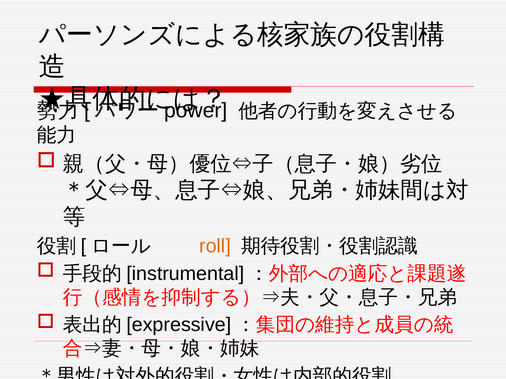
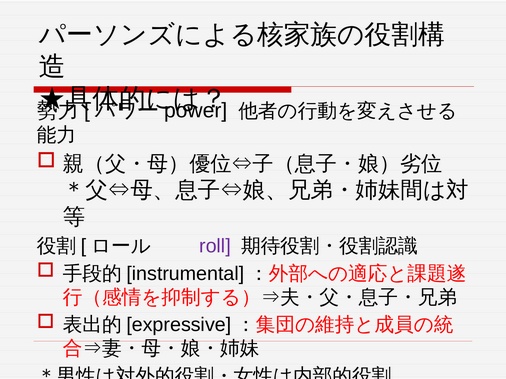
roll colour: orange -> purple
